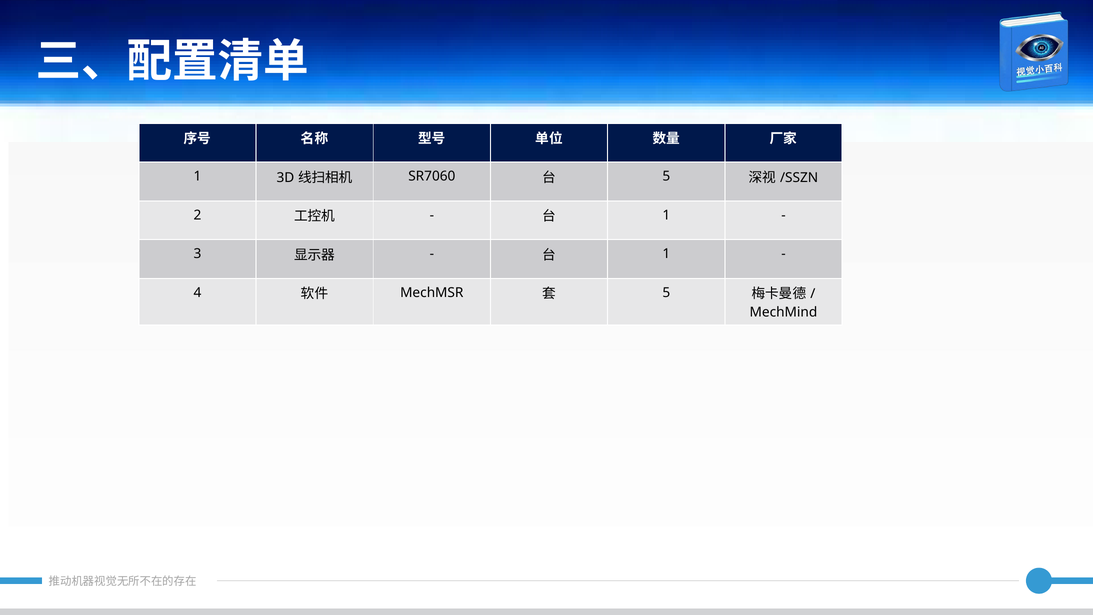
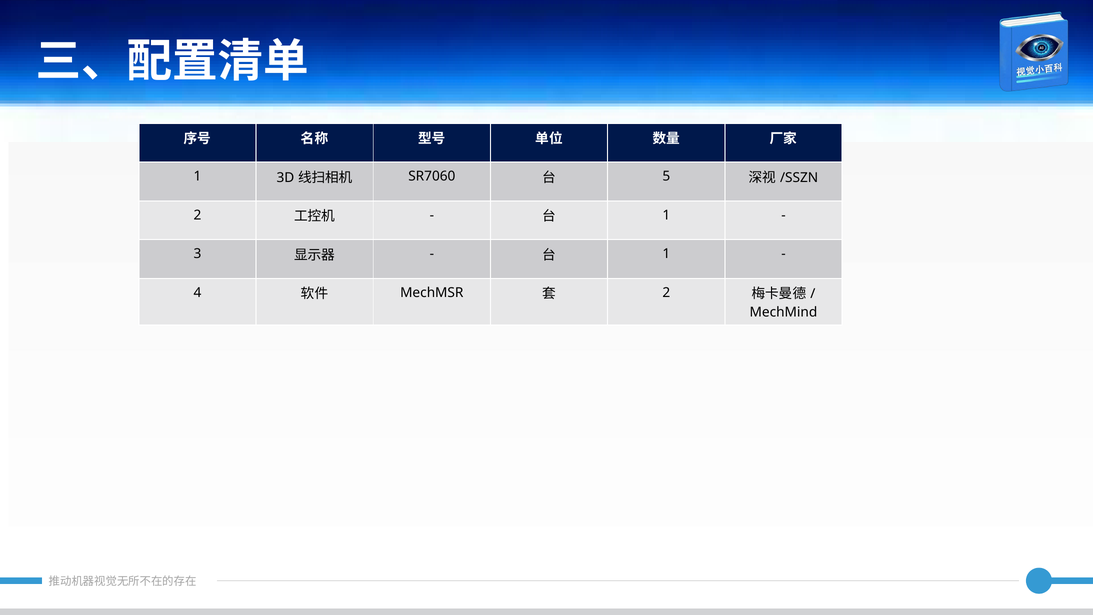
5 at (666, 293): 5 -> 2
